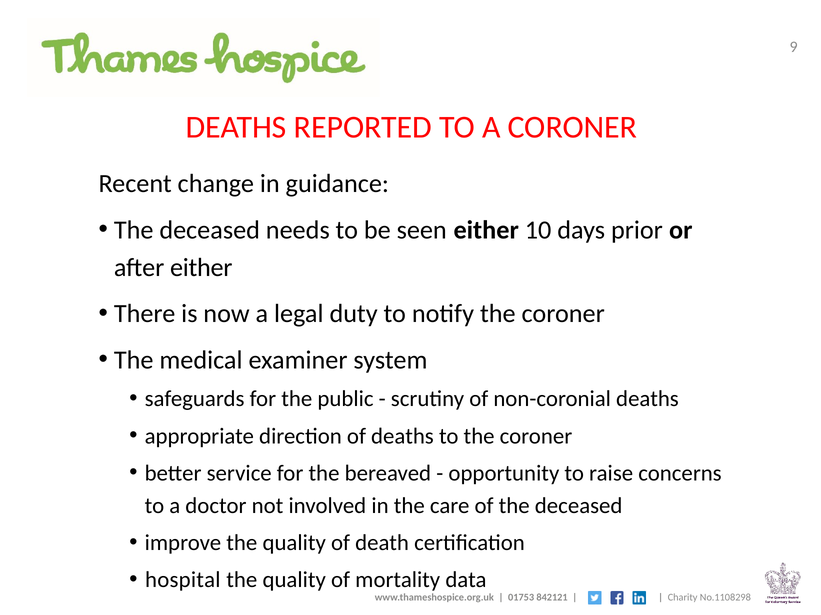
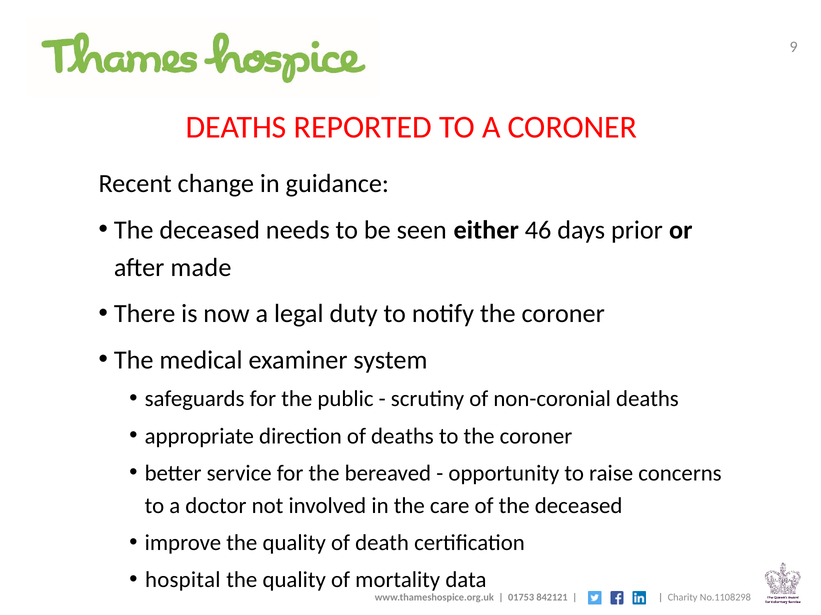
10: 10 -> 46
after either: either -> made
